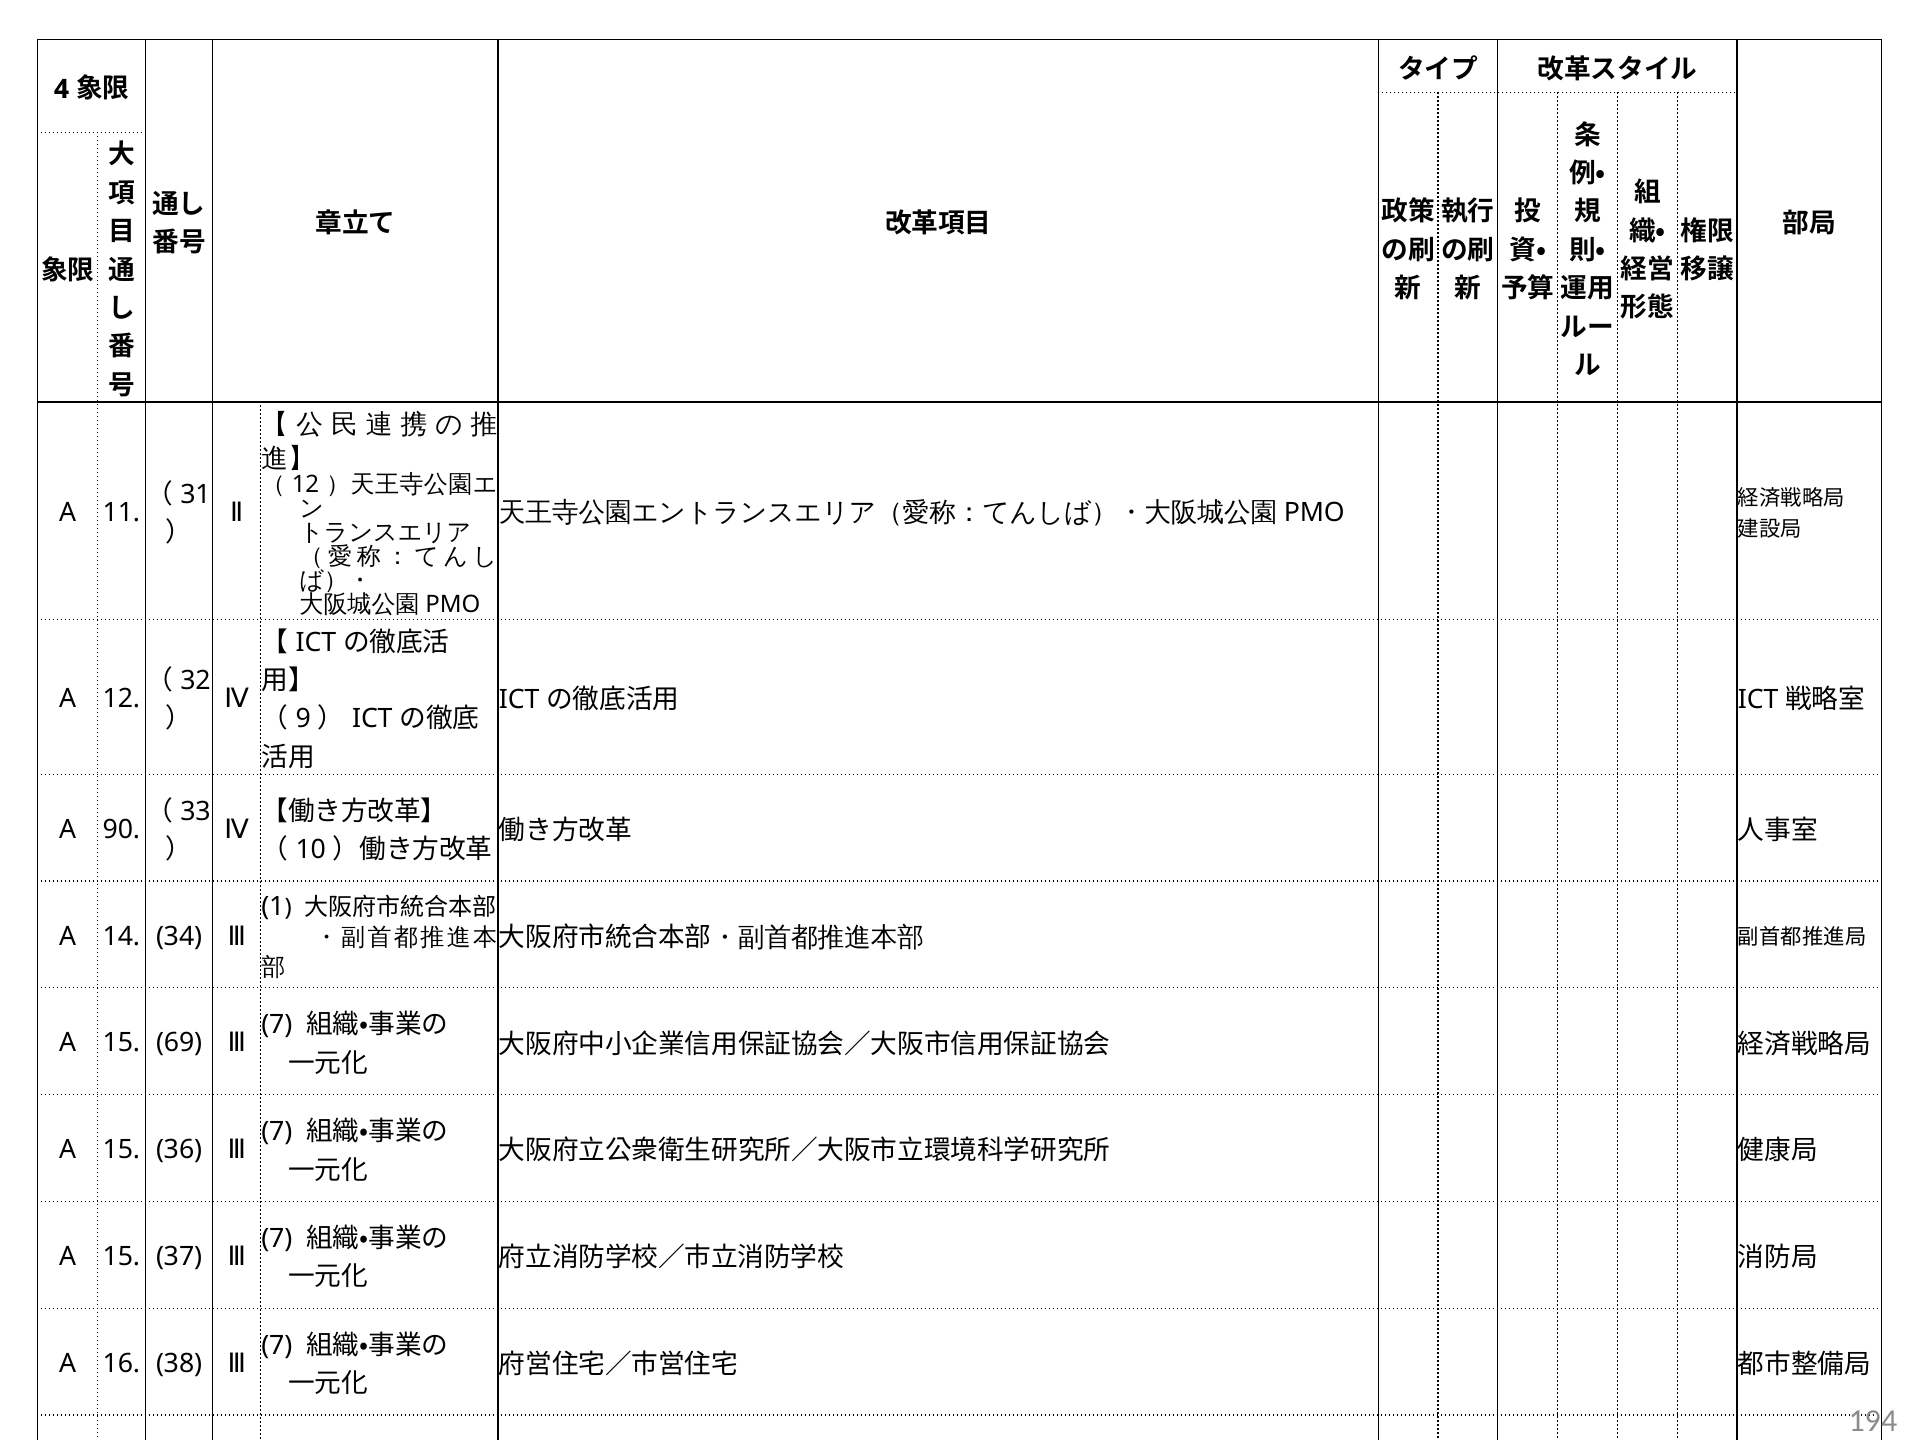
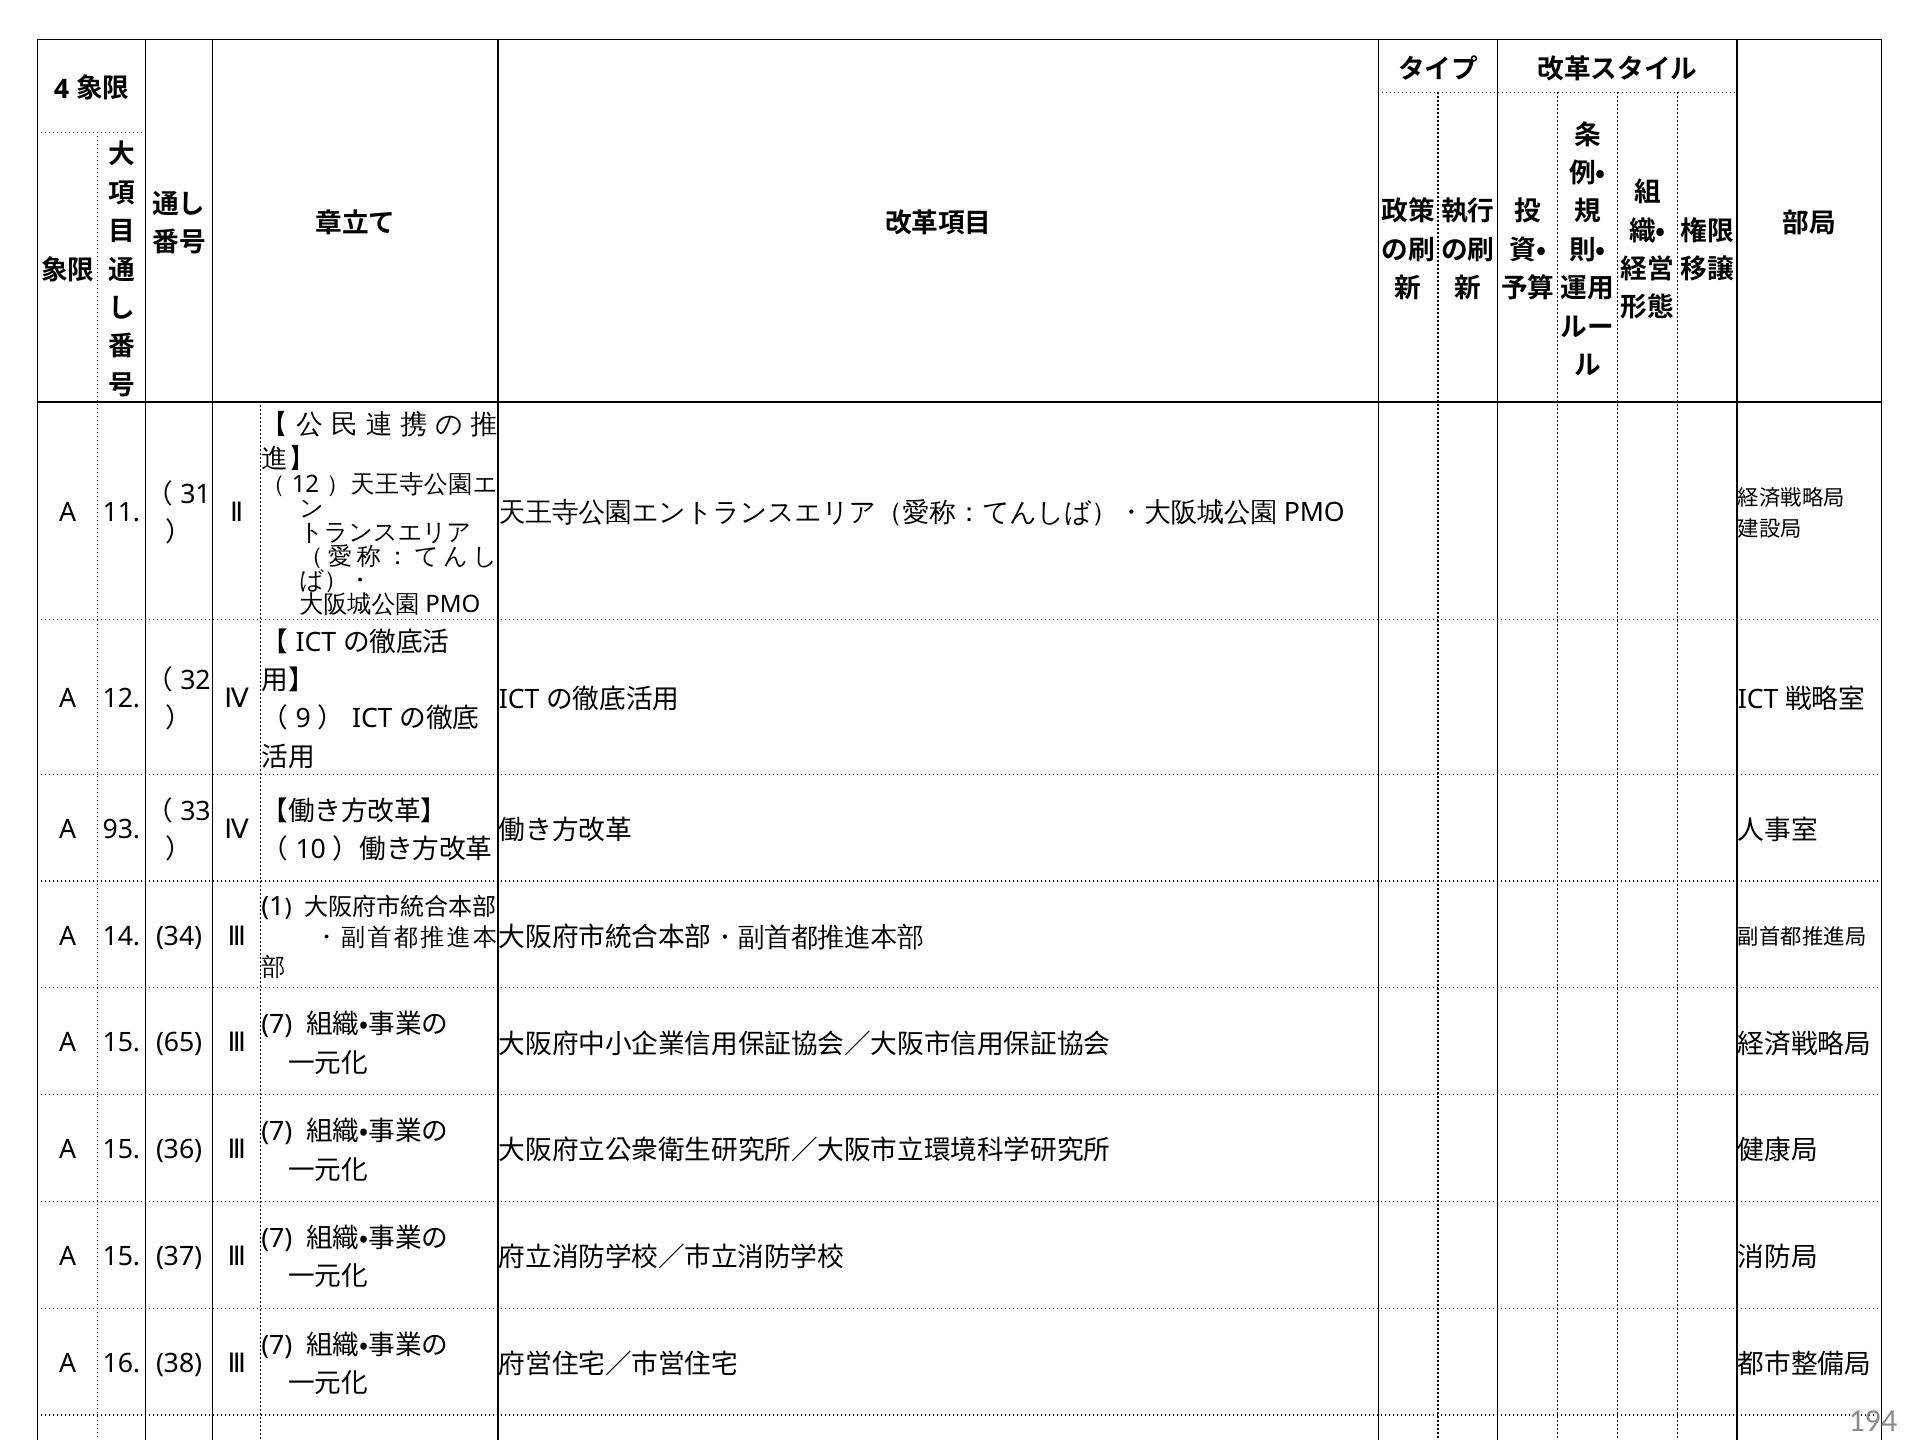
90: 90 -> 93
69: 69 -> 65
